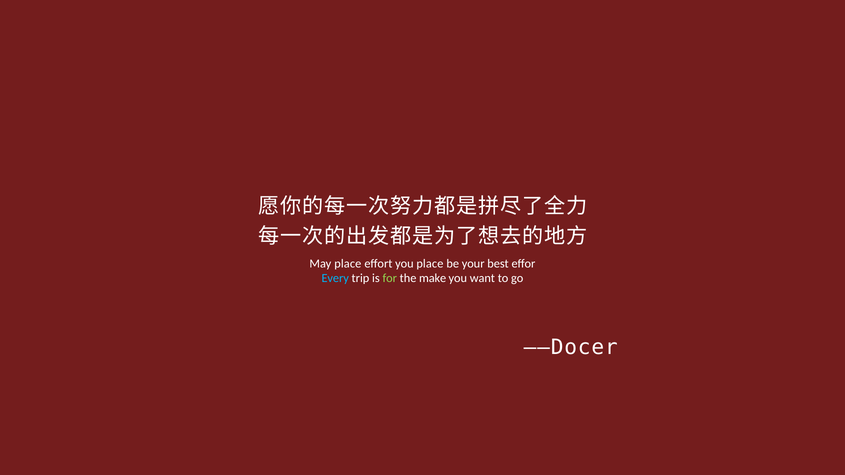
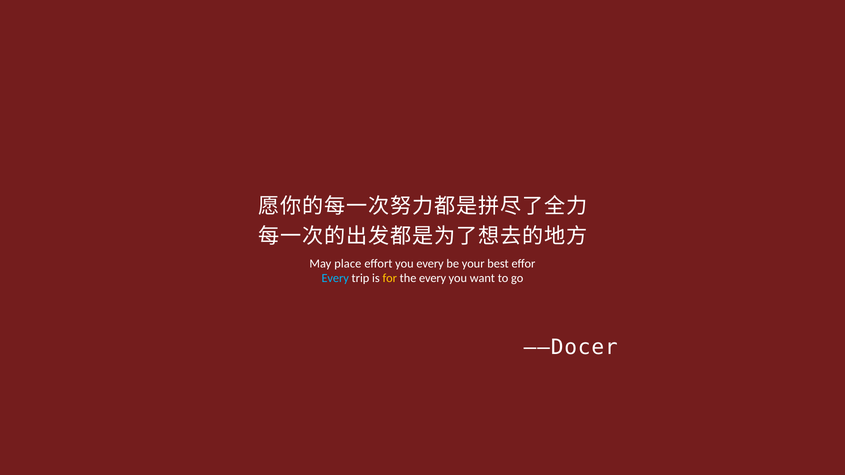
you place: place -> every
for colour: light green -> yellow
the make: make -> every
